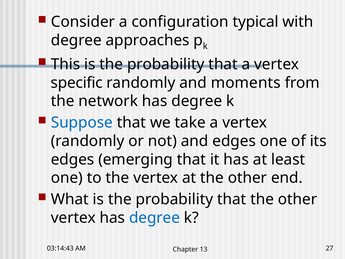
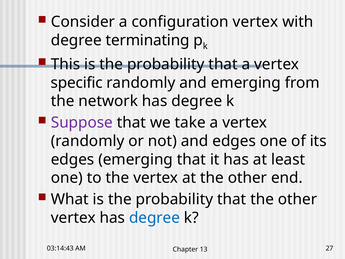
configuration typical: typical -> vertex
approaches: approaches -> terminating
and moments: moments -> emerging
Suppose colour: blue -> purple
